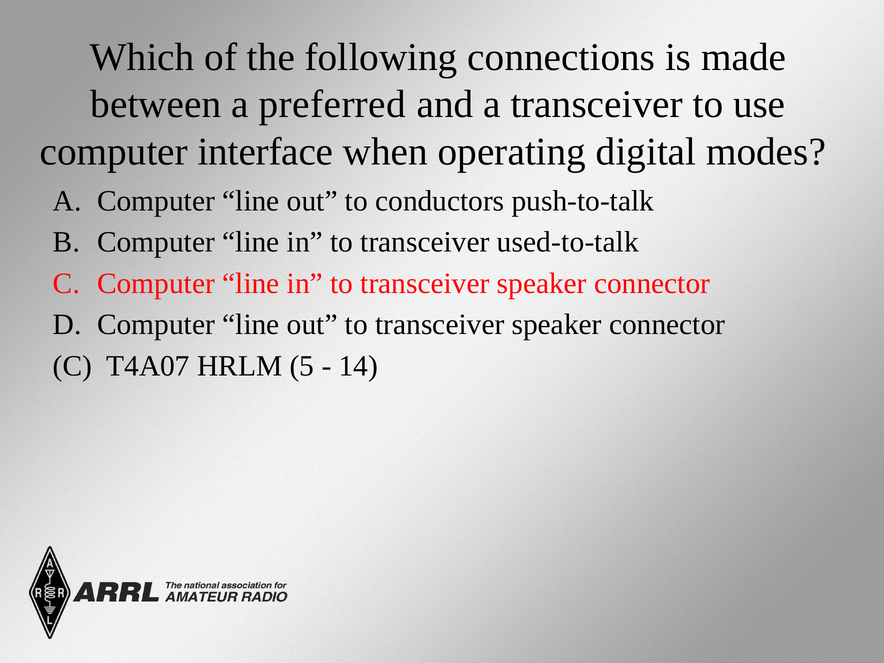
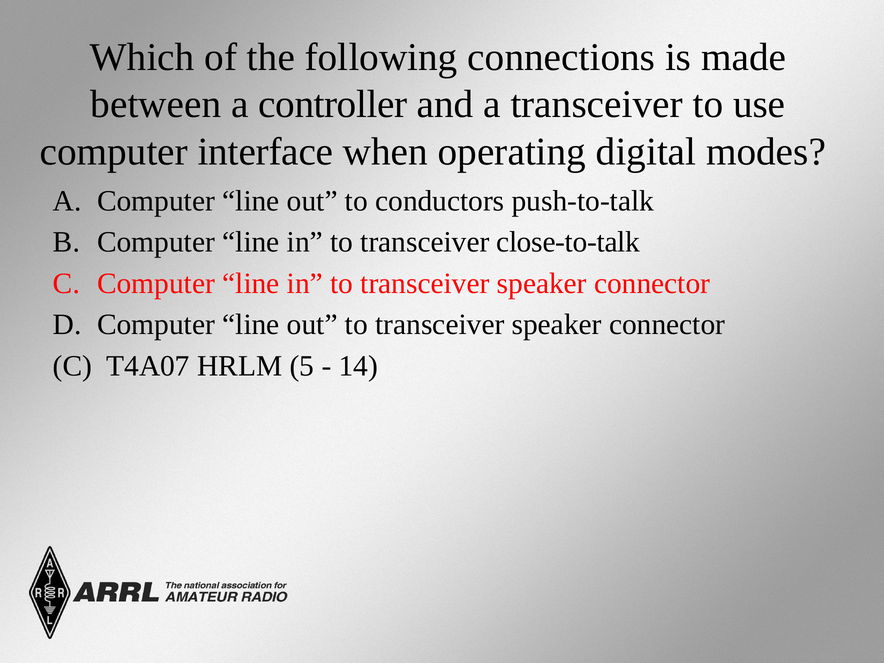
preferred: preferred -> controller
used-to-talk: used-to-talk -> close-to-talk
